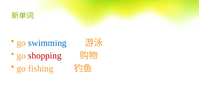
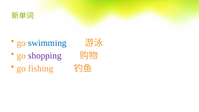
shopping colour: red -> purple
